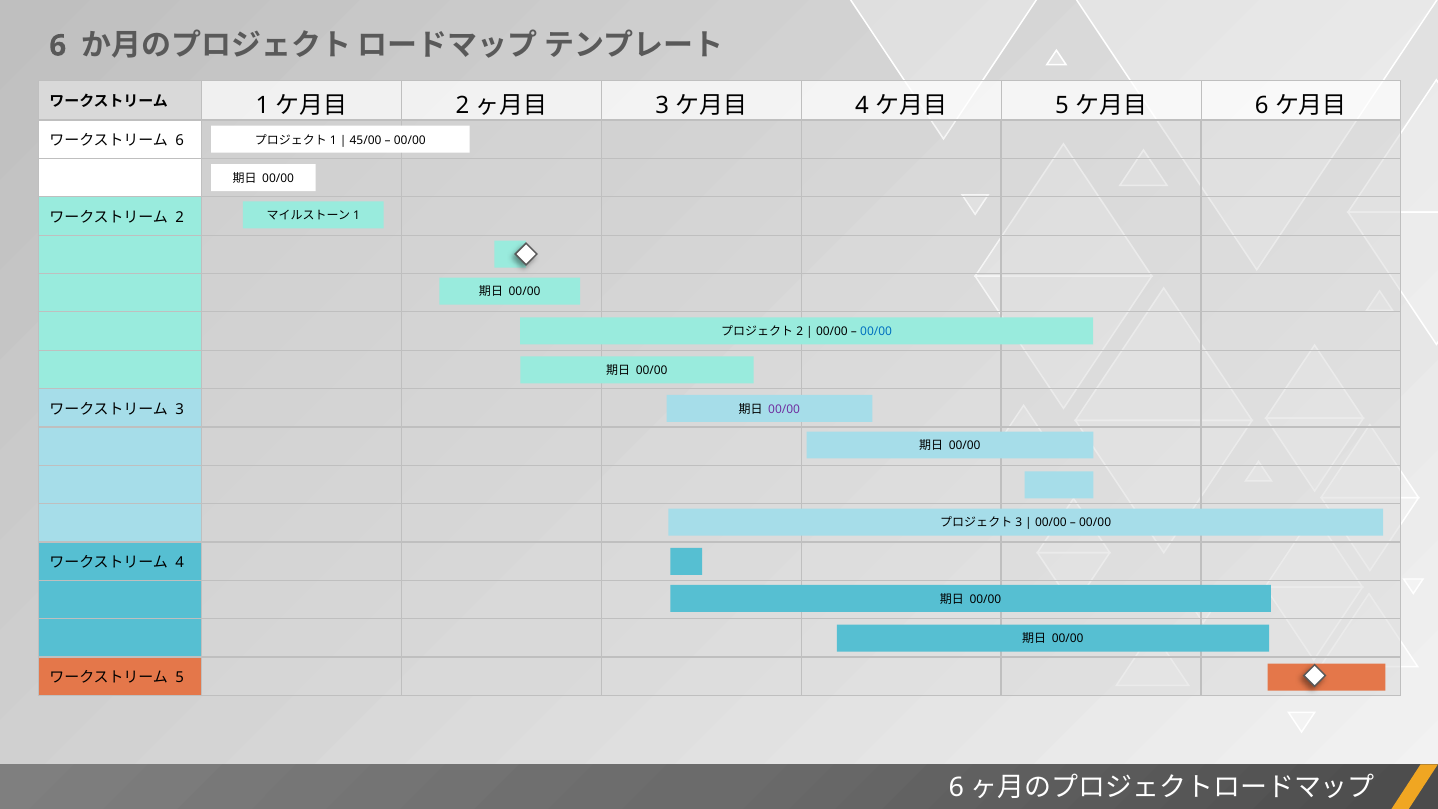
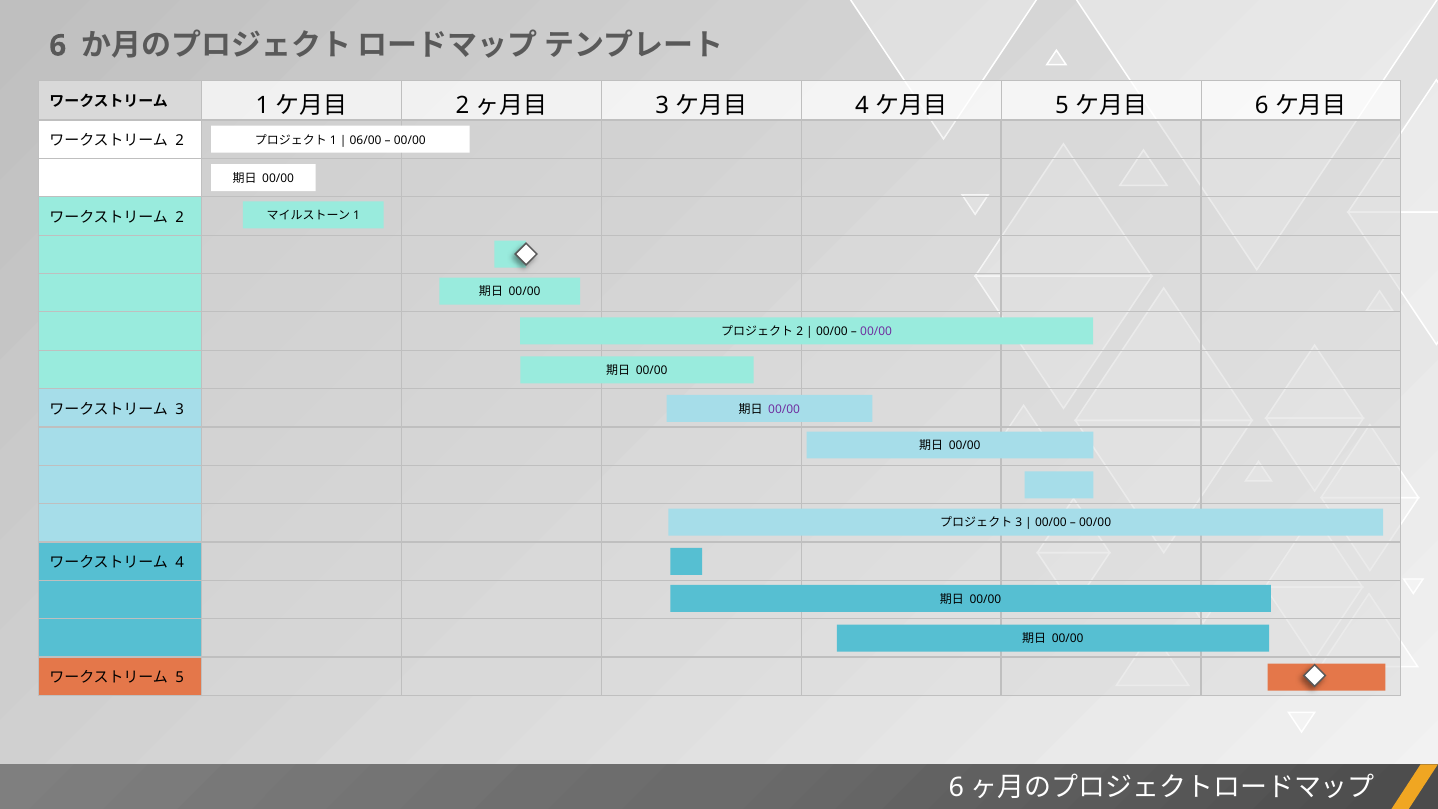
6 at (180, 141): 6 -> 2
45/00: 45/00 -> 06/00
00/00 at (876, 332) colour: blue -> purple
